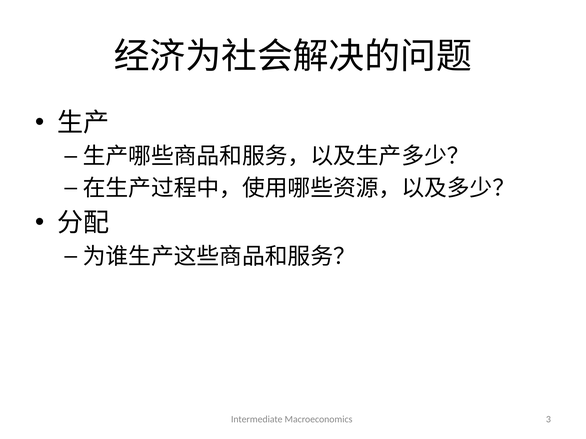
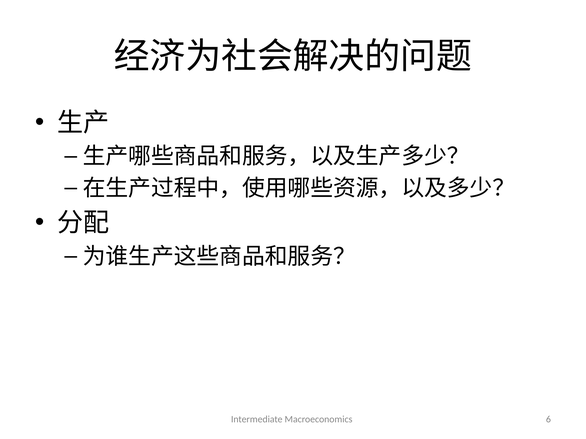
3: 3 -> 6
